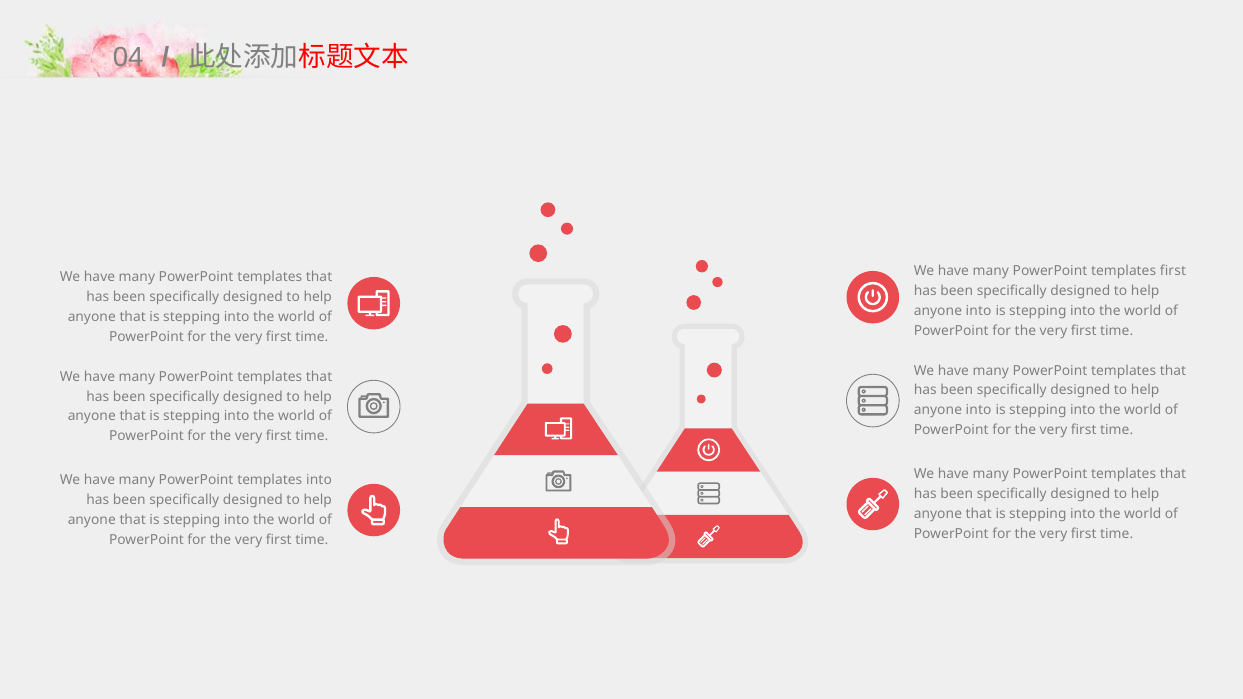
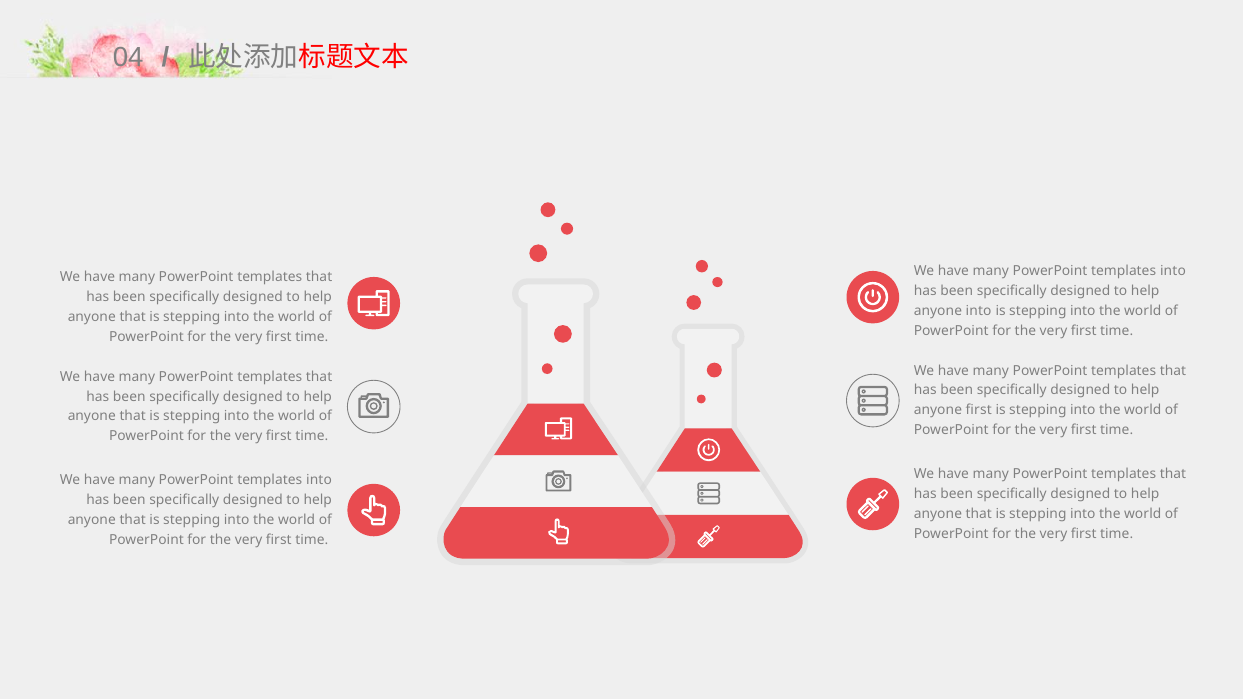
first at (1173, 271): first -> into
into at (979, 410): into -> first
